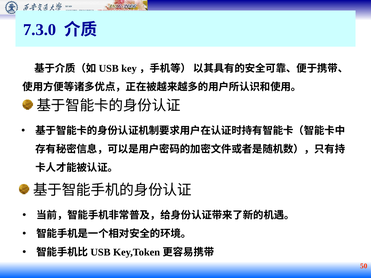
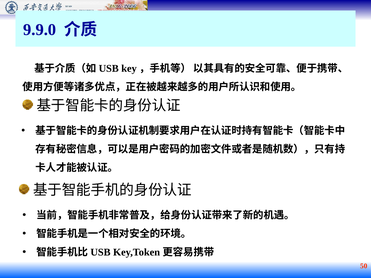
7.3.0: 7.3.0 -> 9.9.0
